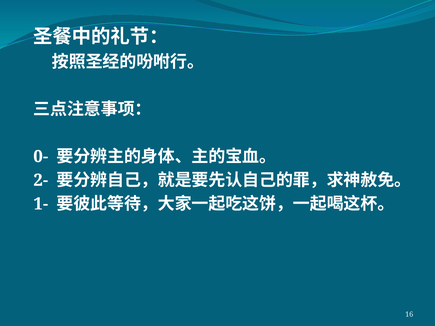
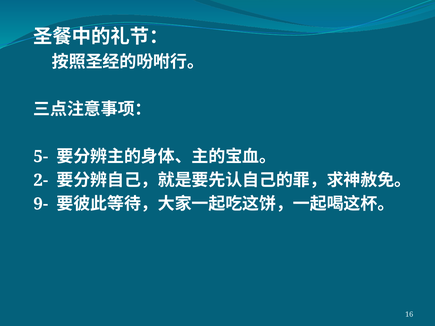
0-: 0- -> 5-
1-: 1- -> 9-
